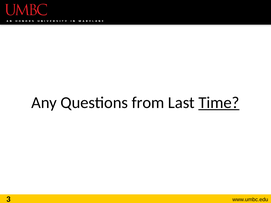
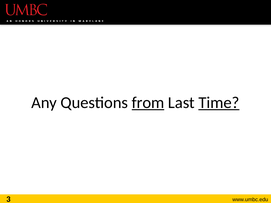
from underline: none -> present
